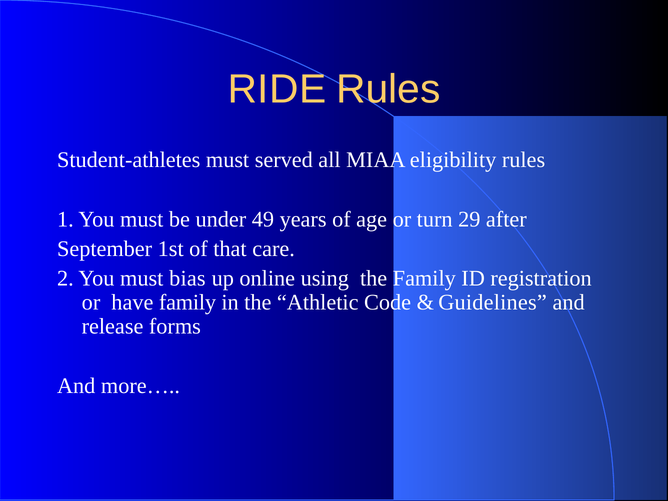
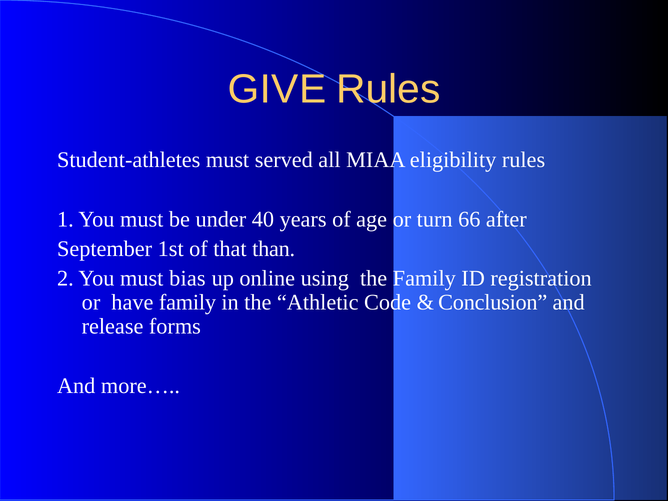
RIDE: RIDE -> GIVE
49: 49 -> 40
29: 29 -> 66
care: care -> than
Guidelines: Guidelines -> Conclusion
